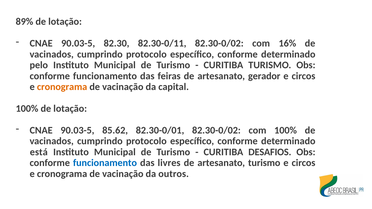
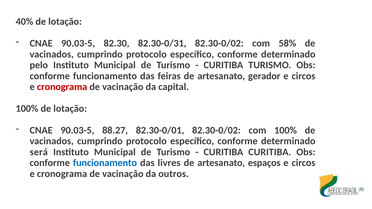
89%: 89% -> 40%
82.30-0/11: 82.30-0/11 -> 82.30-0/31
16%: 16% -> 58%
cronograma at (62, 87) colour: orange -> red
85.62: 85.62 -> 88.27
está: está -> será
CURITIBA DESAFIOS: DESAFIOS -> CURITIBA
artesanato turismo: turismo -> espaços
